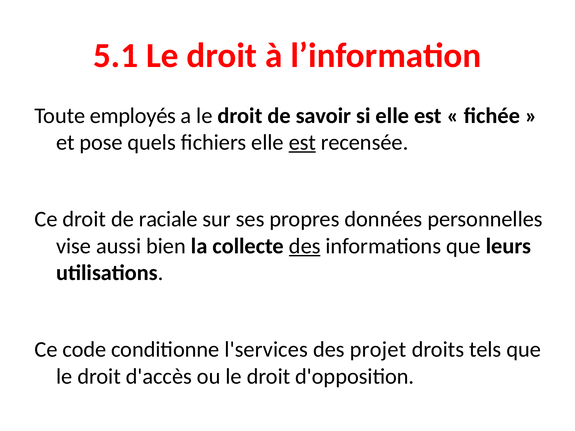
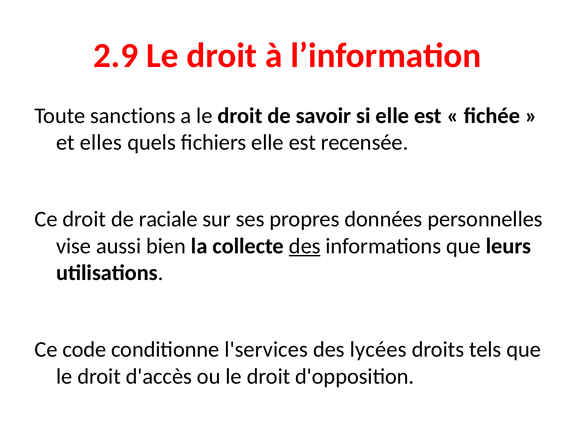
5.1: 5.1 -> 2.9
employés: employés -> sanctions
pose: pose -> elles
est at (302, 143) underline: present -> none
projet: projet -> lycées
